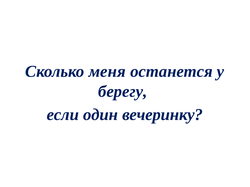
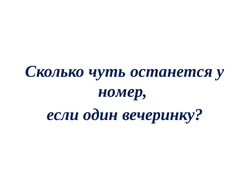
меня: меня -> чуть
берегу: берегу -> номер
